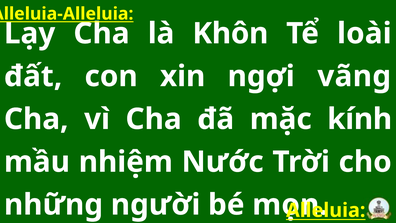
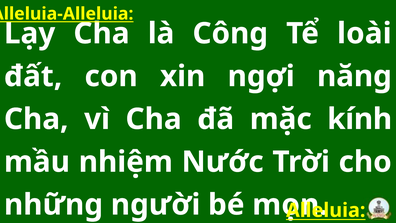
Khôn: Khôn -> Công
vãng: vãng -> năng
